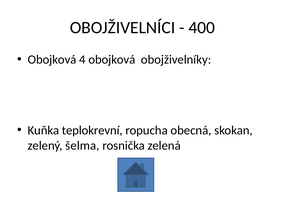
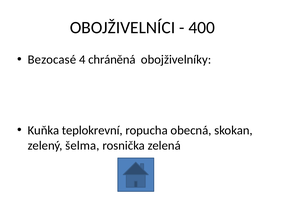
Obojková at (52, 60): Obojková -> Bezocasé
4 obojková: obojková -> chráněná
